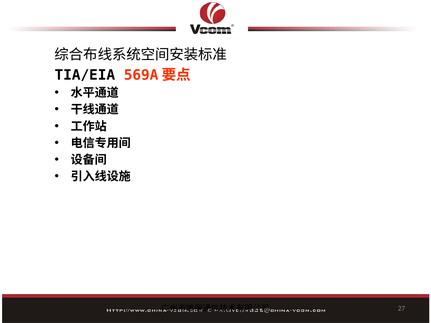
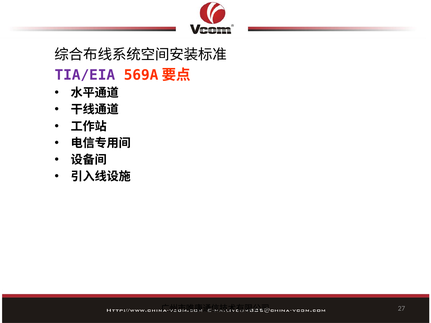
TIA/EIA colour: black -> purple
